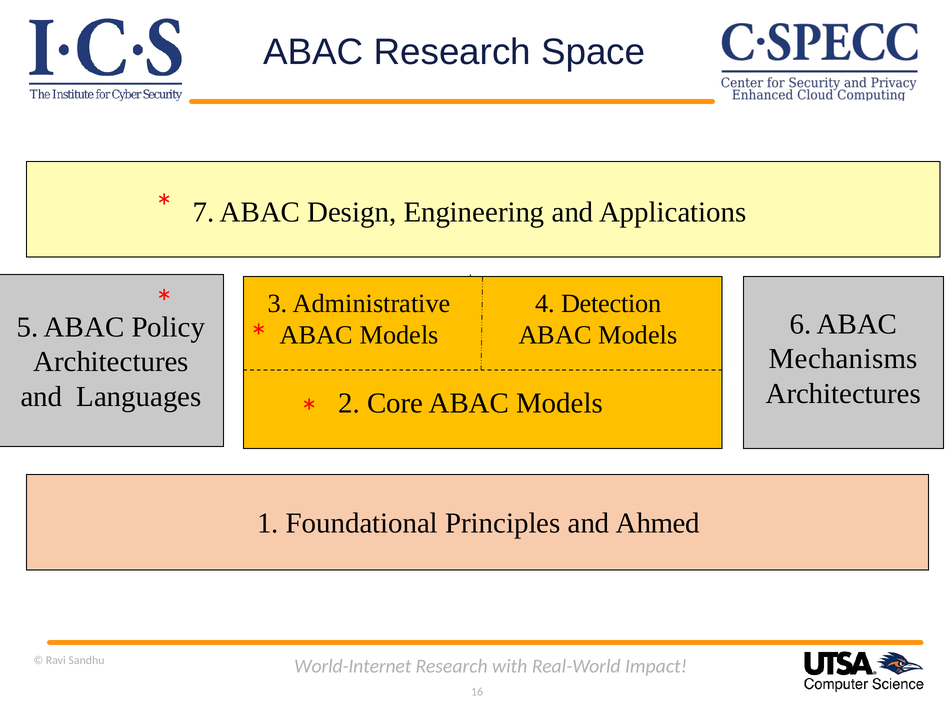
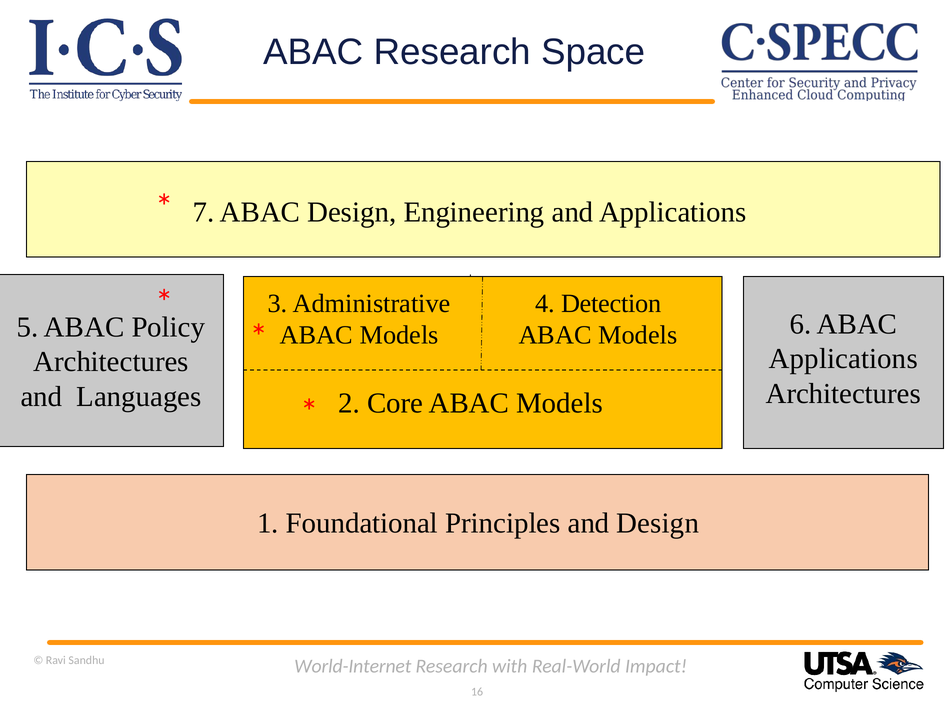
Mechanisms at (843, 359): Mechanisms -> Applications
and Ahmed: Ahmed -> Design
